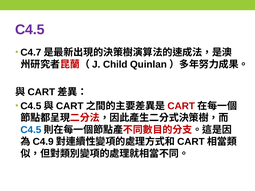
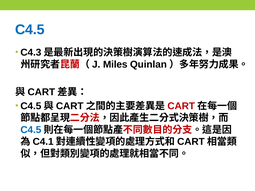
C4.5 at (30, 30) colour: purple -> blue
C4.7: C4.7 -> C4.3
Child: Child -> Miles
C4.9: C4.9 -> C4.1
